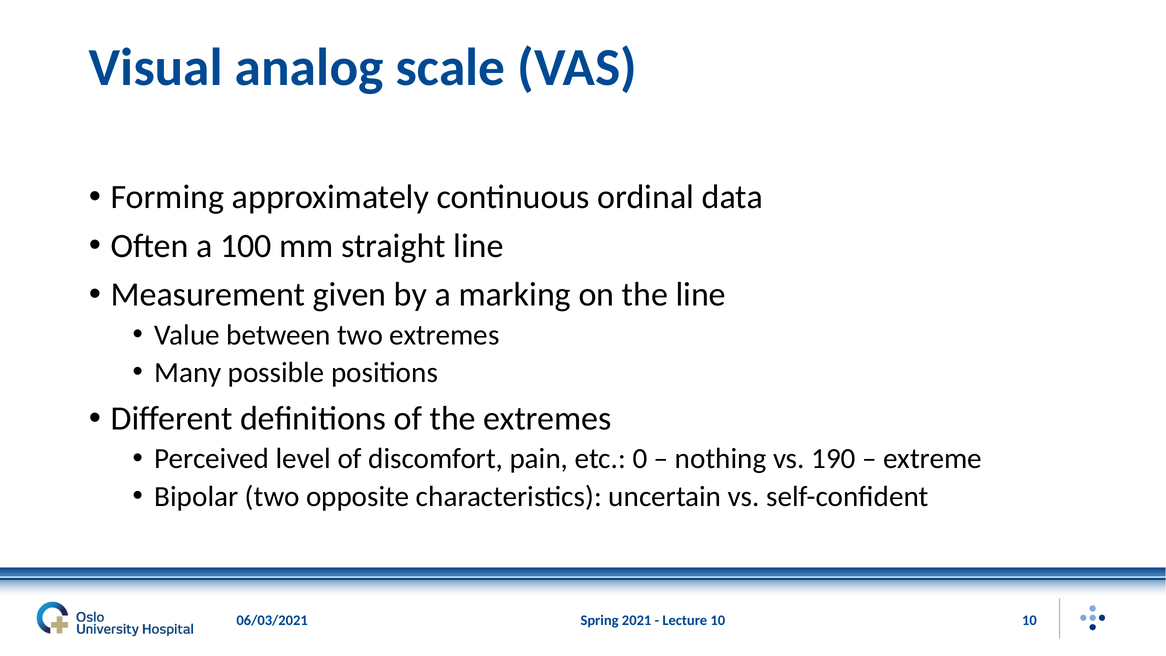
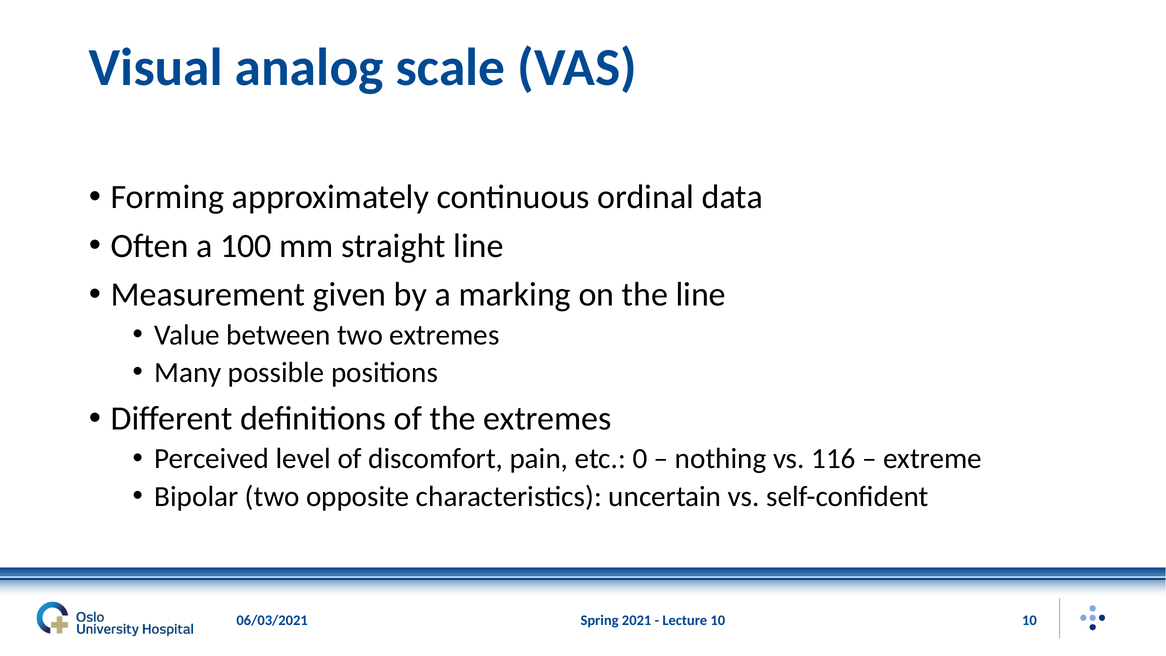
190: 190 -> 116
